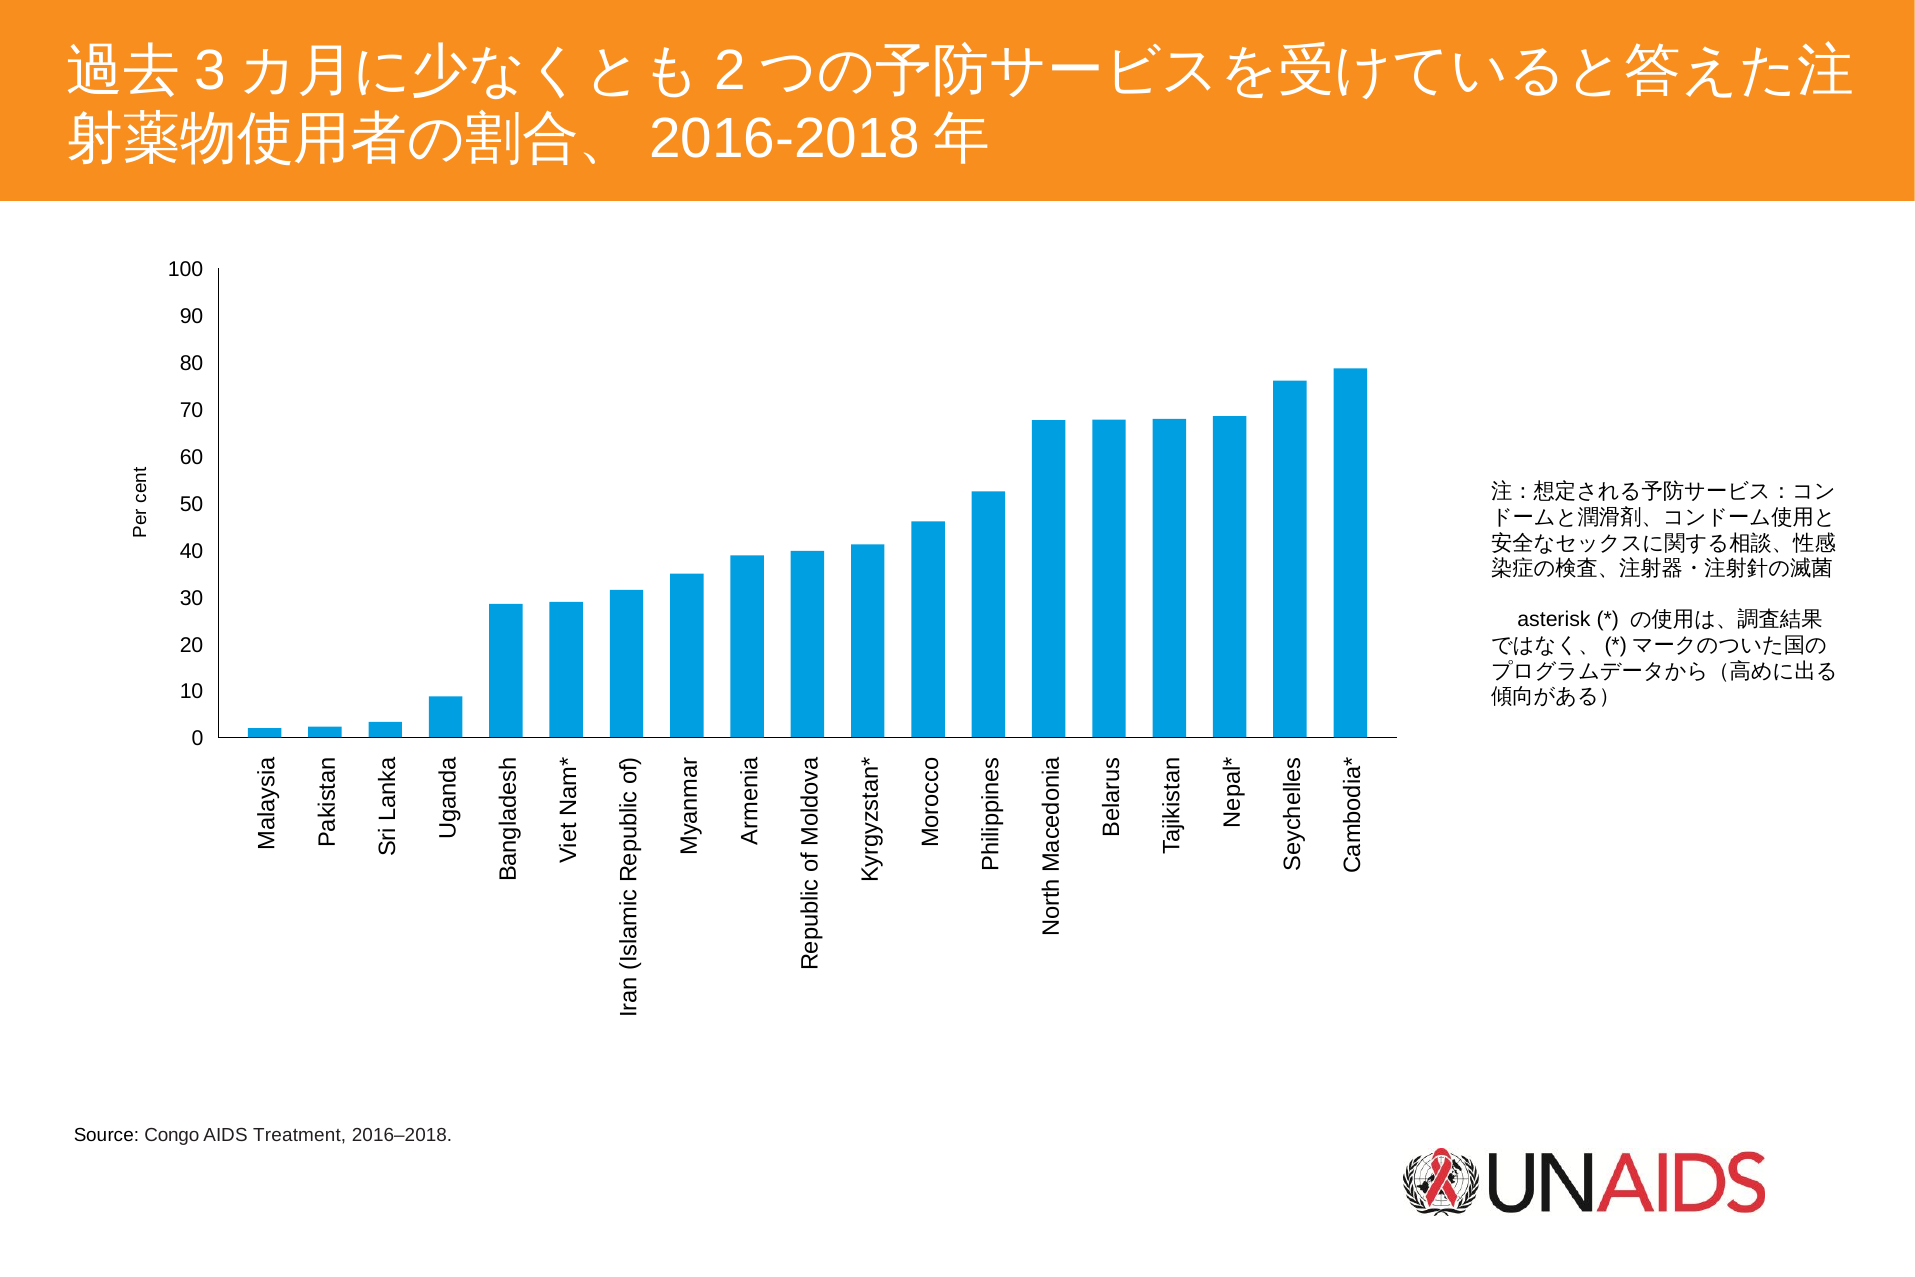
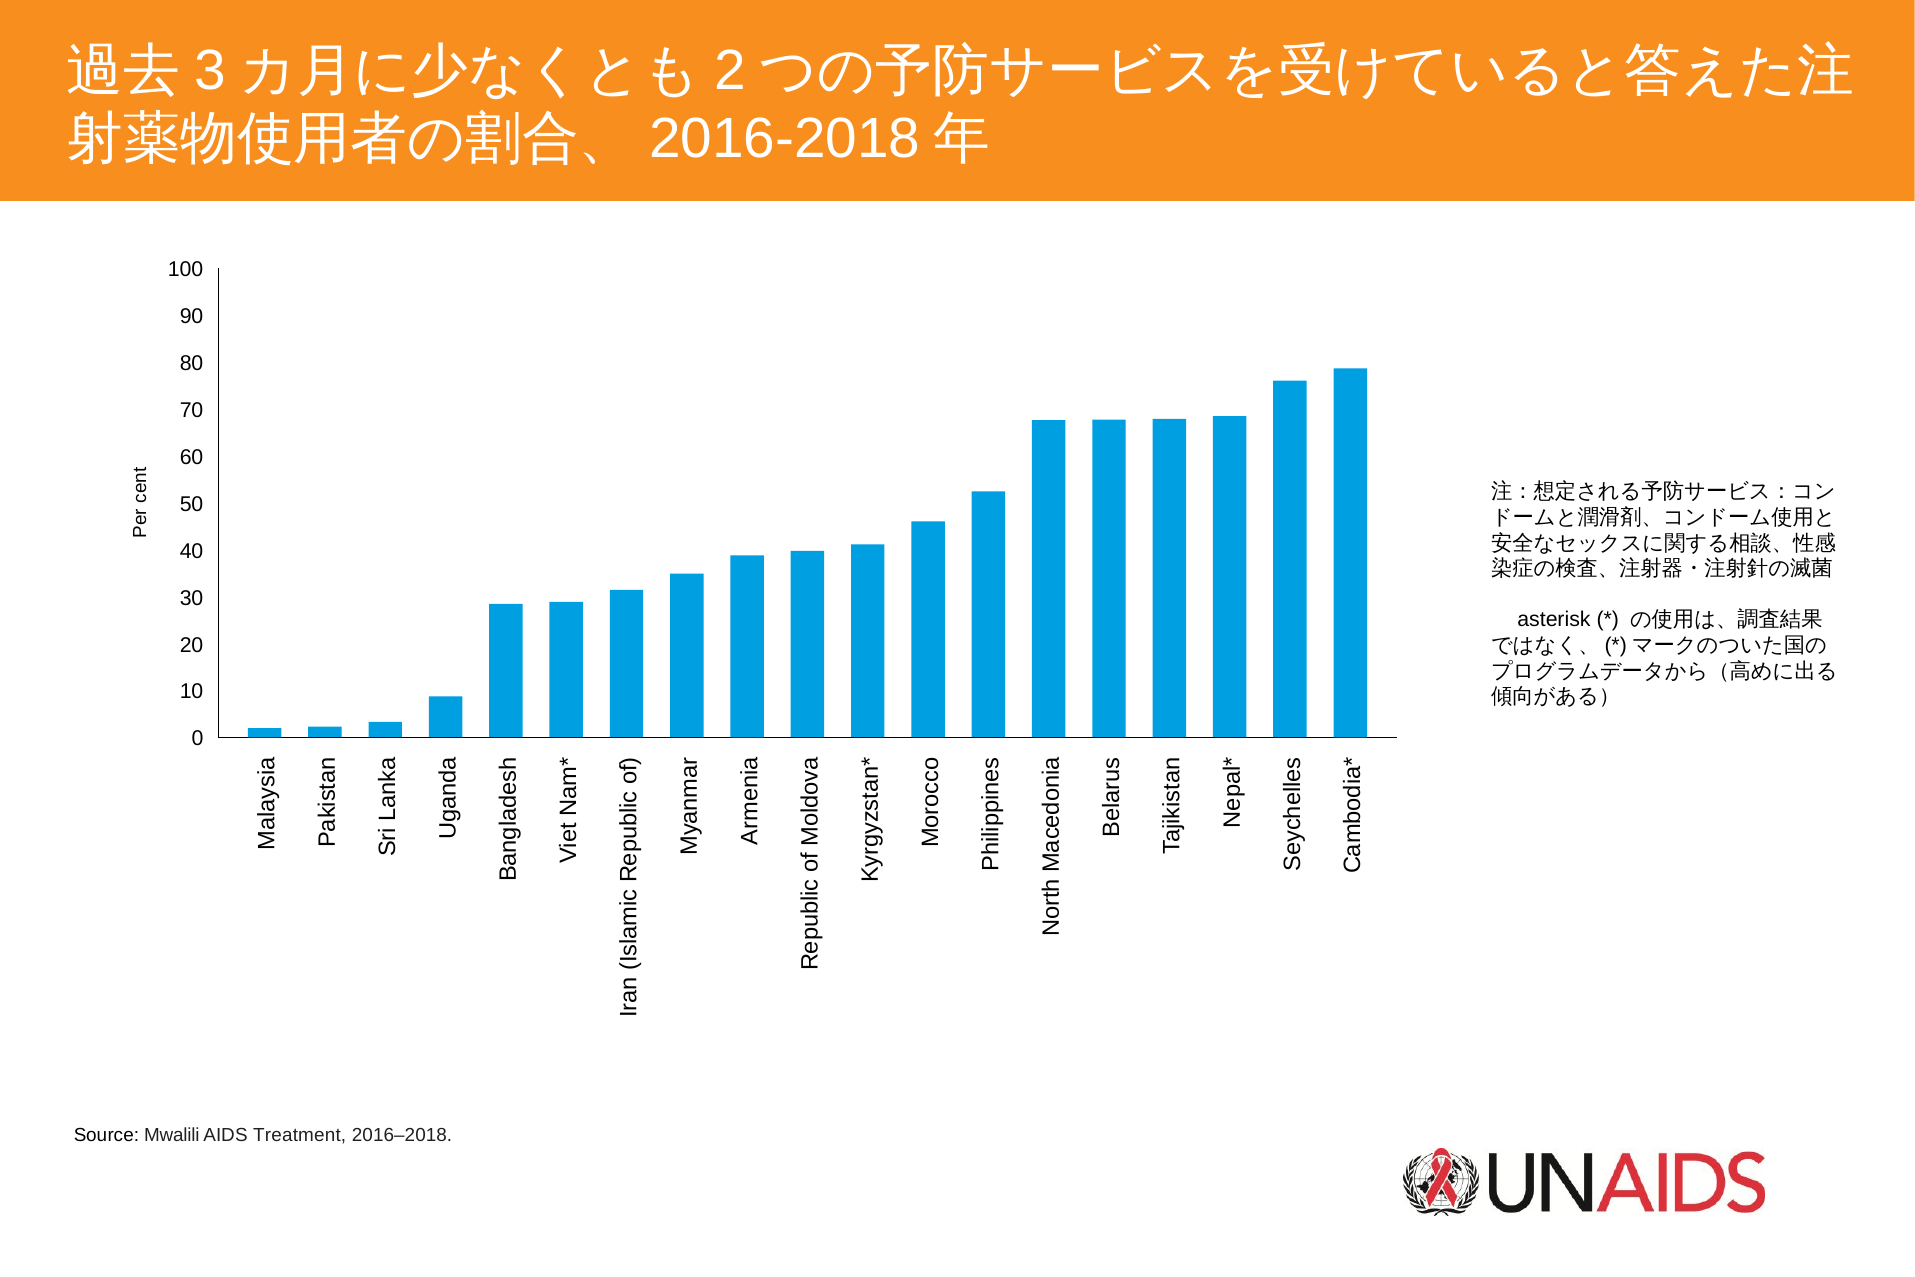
Congo: Congo -> Mwalili
